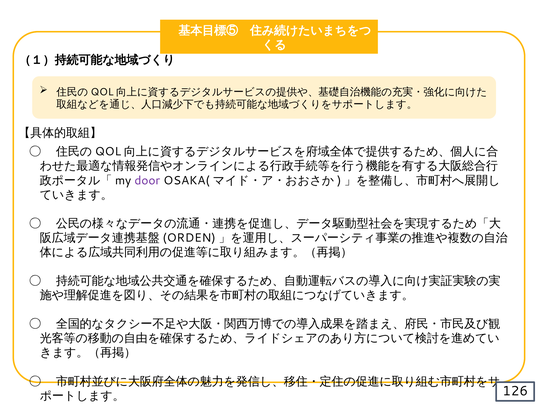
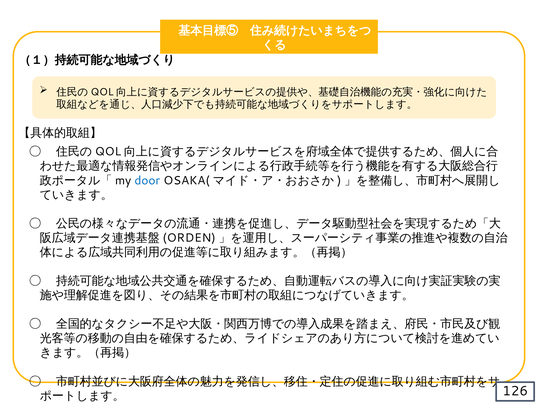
door colour: purple -> blue
